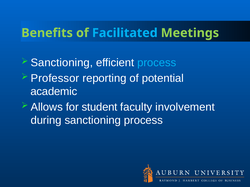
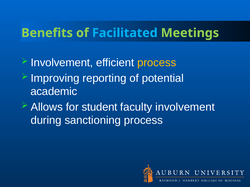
Sanctioning at (62, 63): Sanctioning -> Involvement
process at (157, 63) colour: light blue -> yellow
Professor: Professor -> Improving
